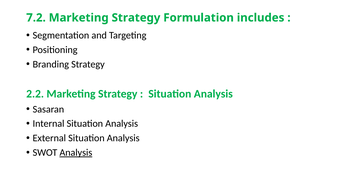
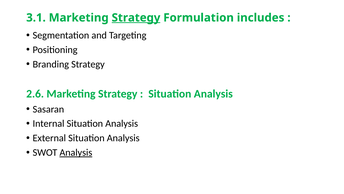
7.2: 7.2 -> 3.1
Strategy at (136, 18) underline: none -> present
2.2: 2.2 -> 2.6
